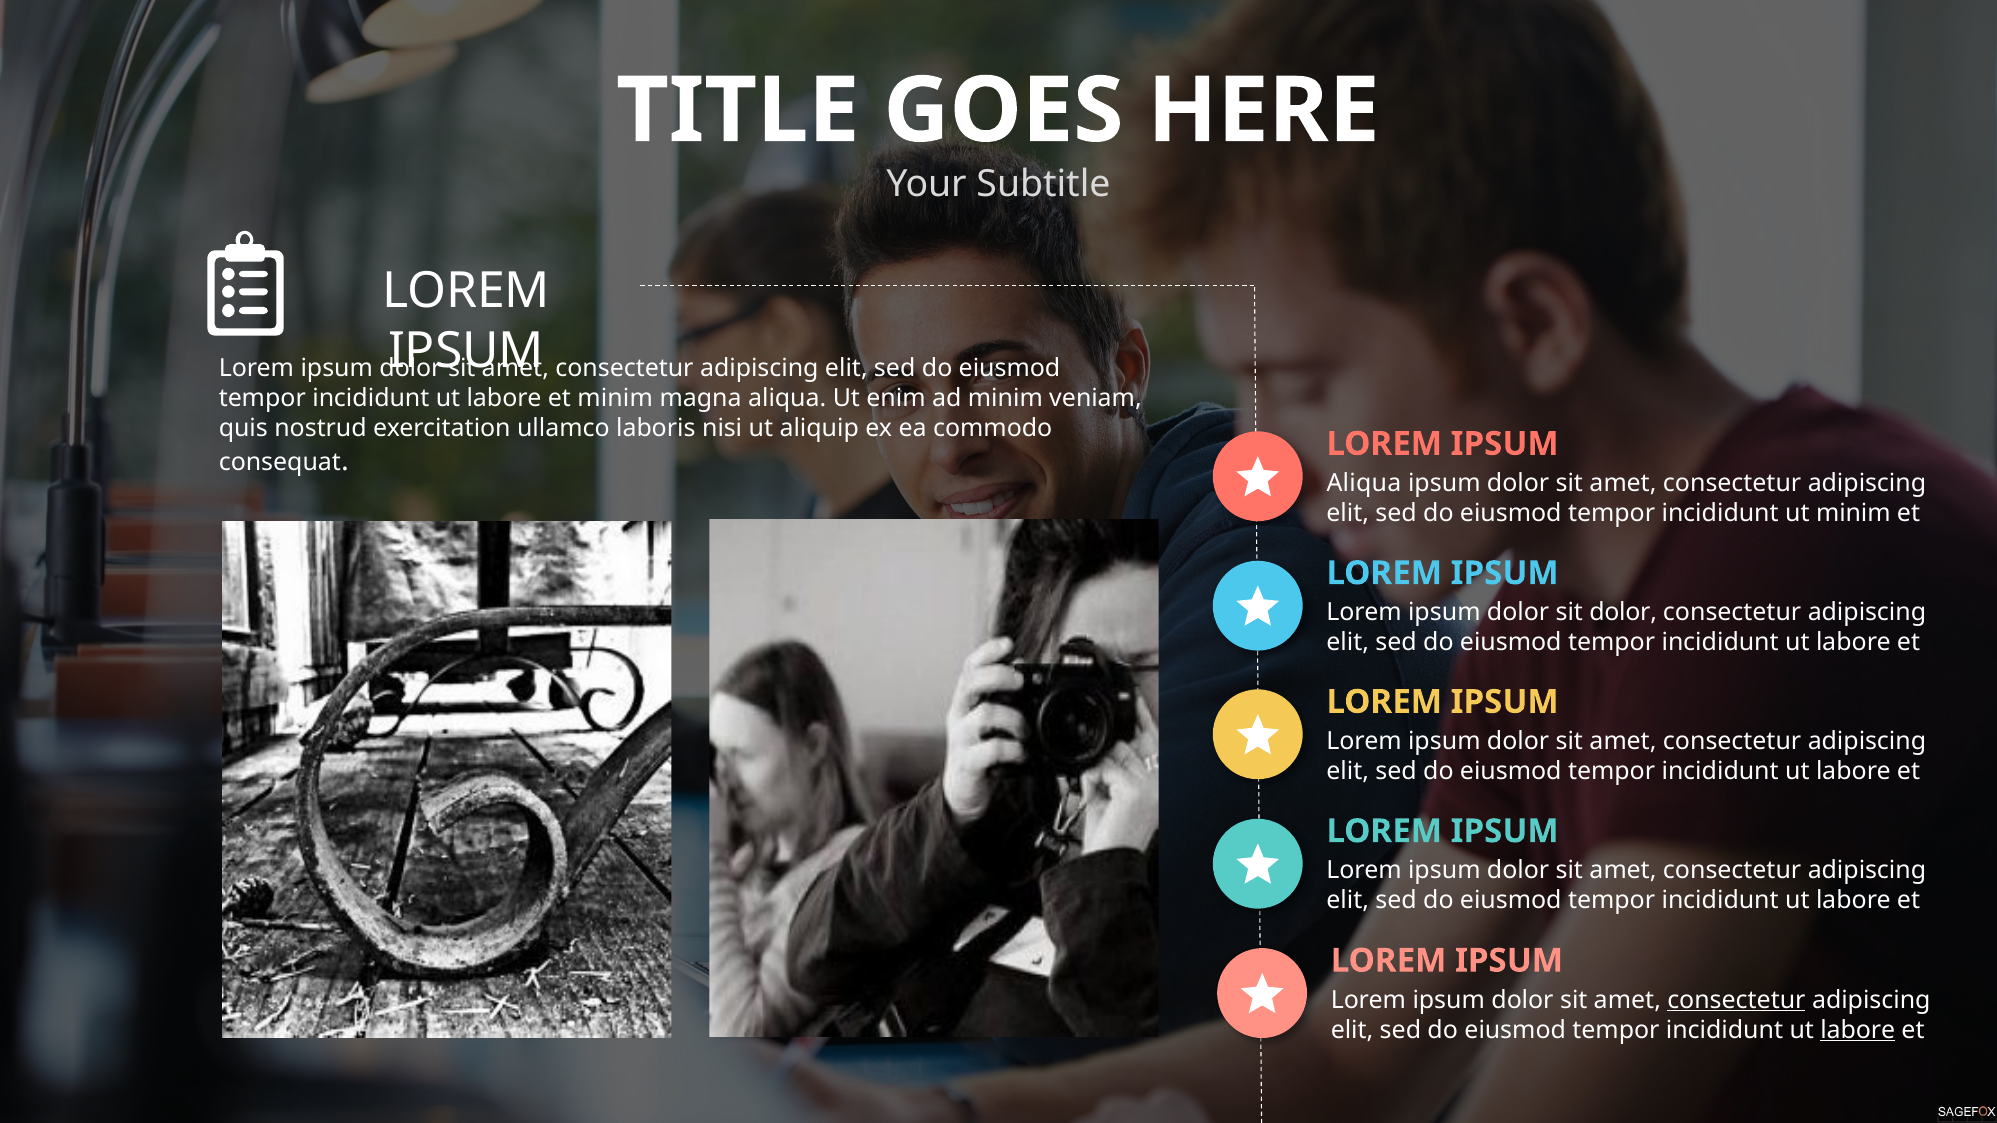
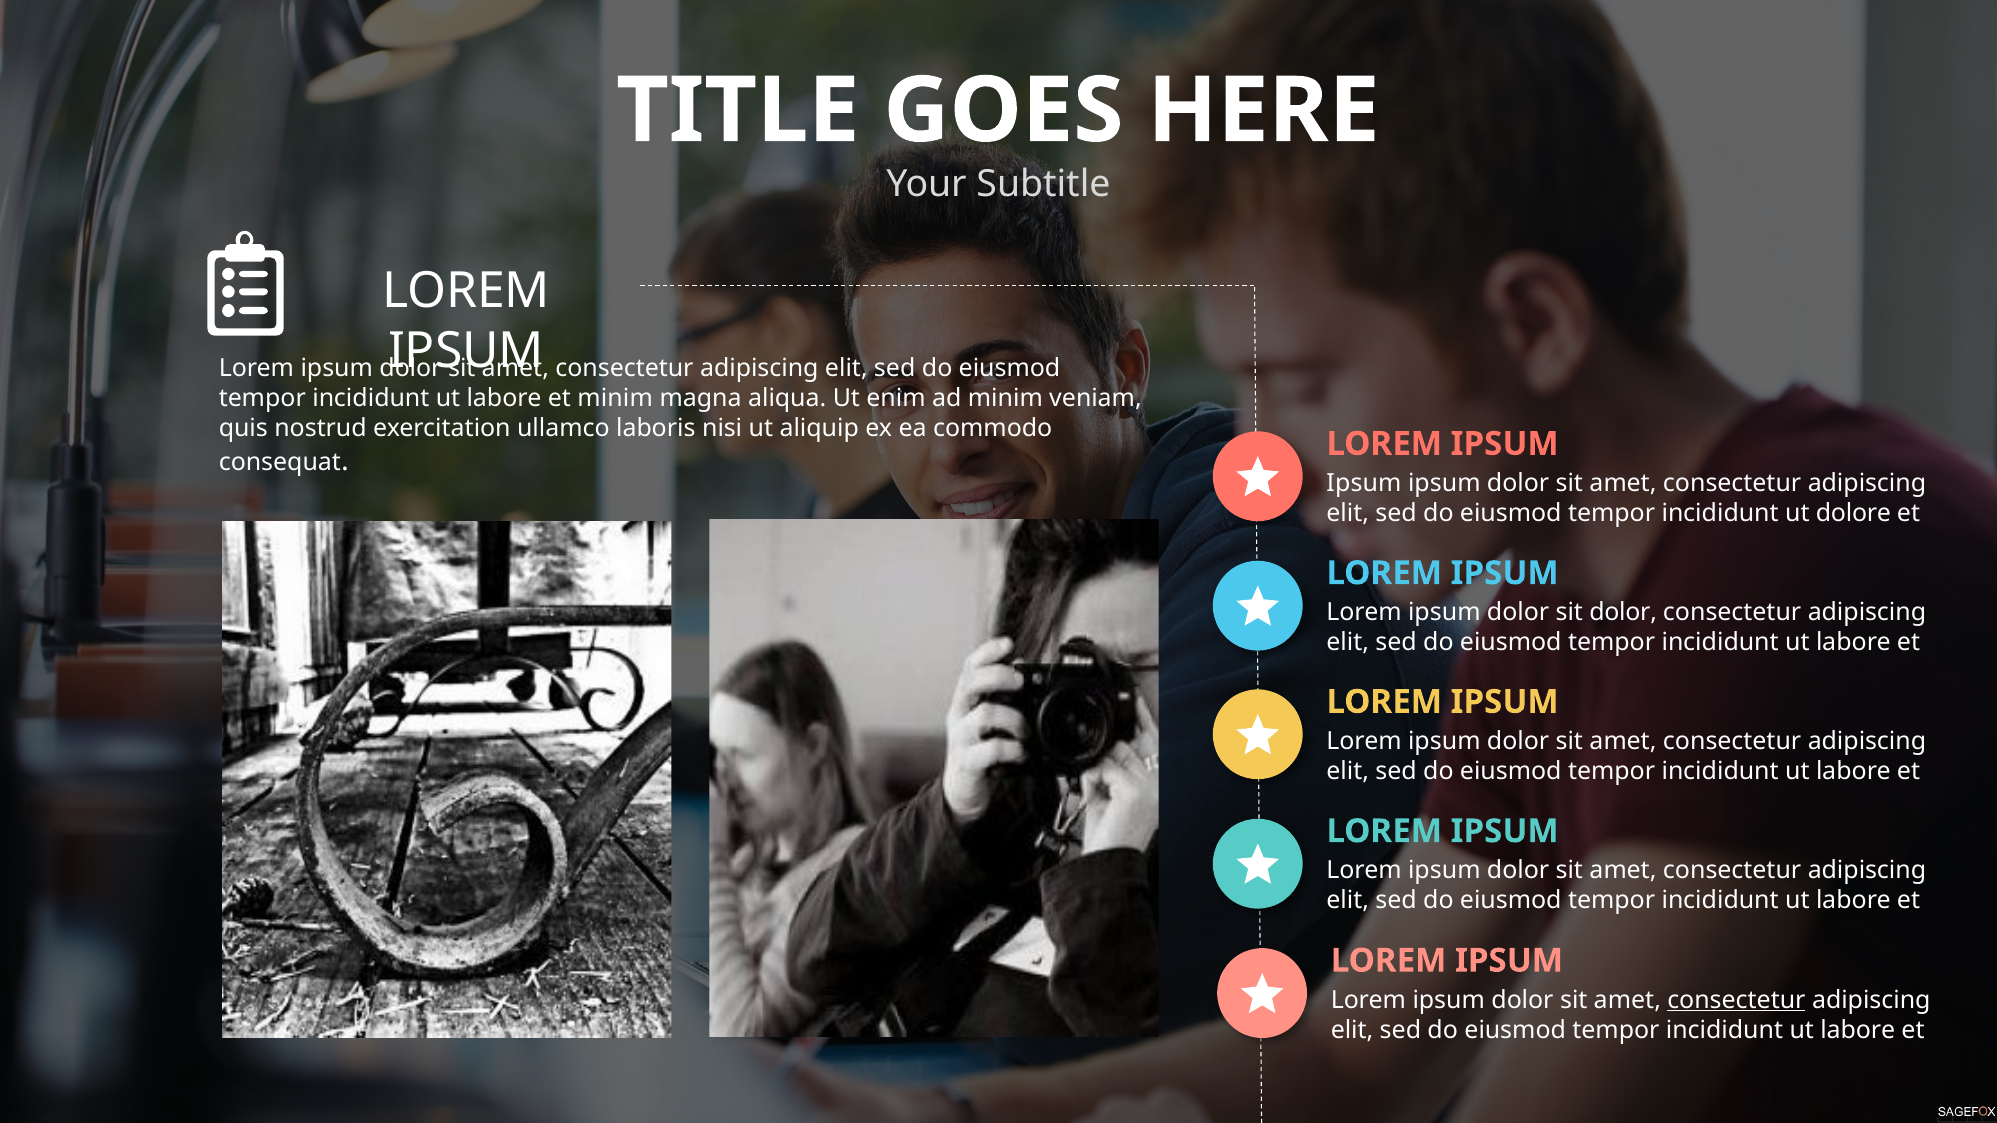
Aliqua at (1364, 483): Aliqua -> Ipsum
ut minim: minim -> dolore
labore at (1858, 1030) underline: present -> none
